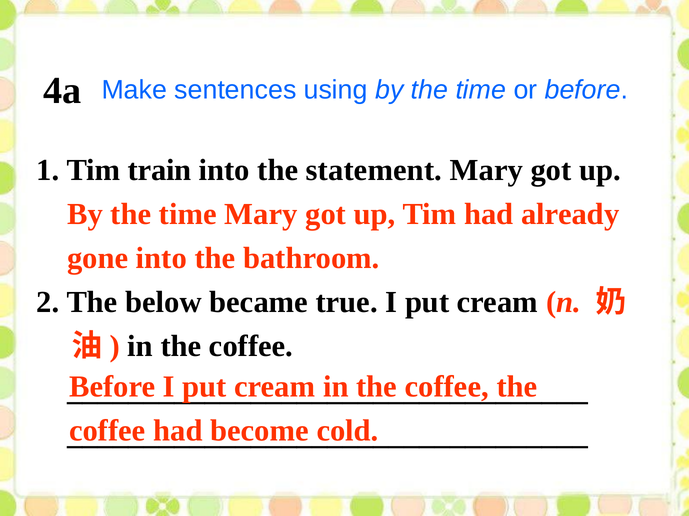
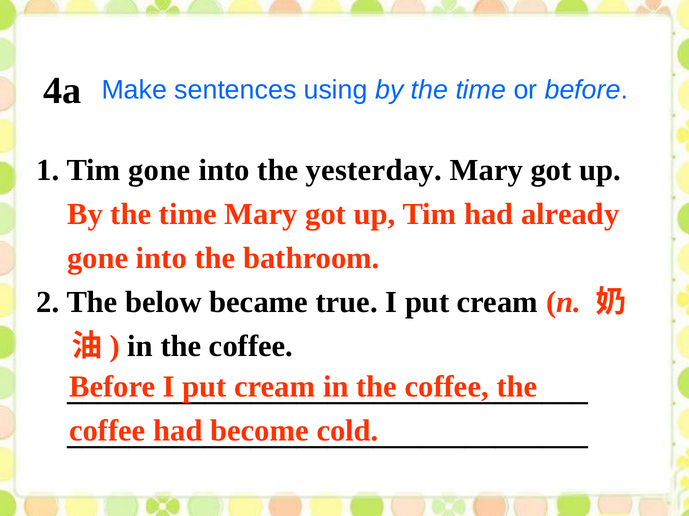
Tim train: train -> gone
statement: statement -> yesterday
